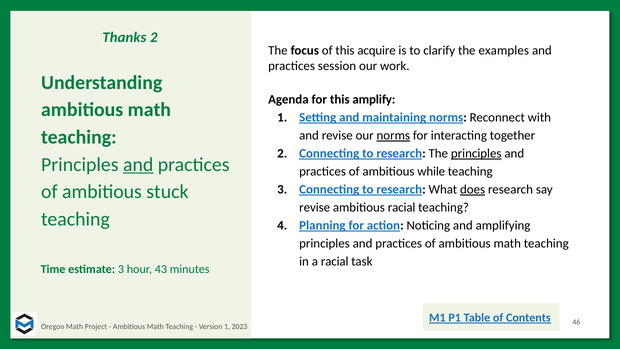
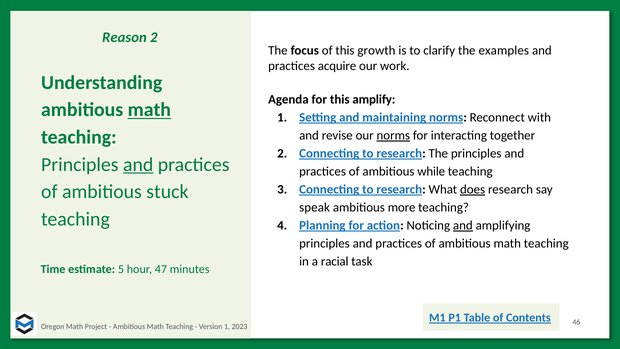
Thanks: Thanks -> Reason
acquire: acquire -> growth
session: session -> acquire
math at (149, 110) underline: none -> present
principles at (476, 153) underline: present -> none
revise at (315, 207): revise -> speak
ambitious racial: racial -> more
and at (463, 225) underline: none -> present
estimate 3: 3 -> 5
43: 43 -> 47
